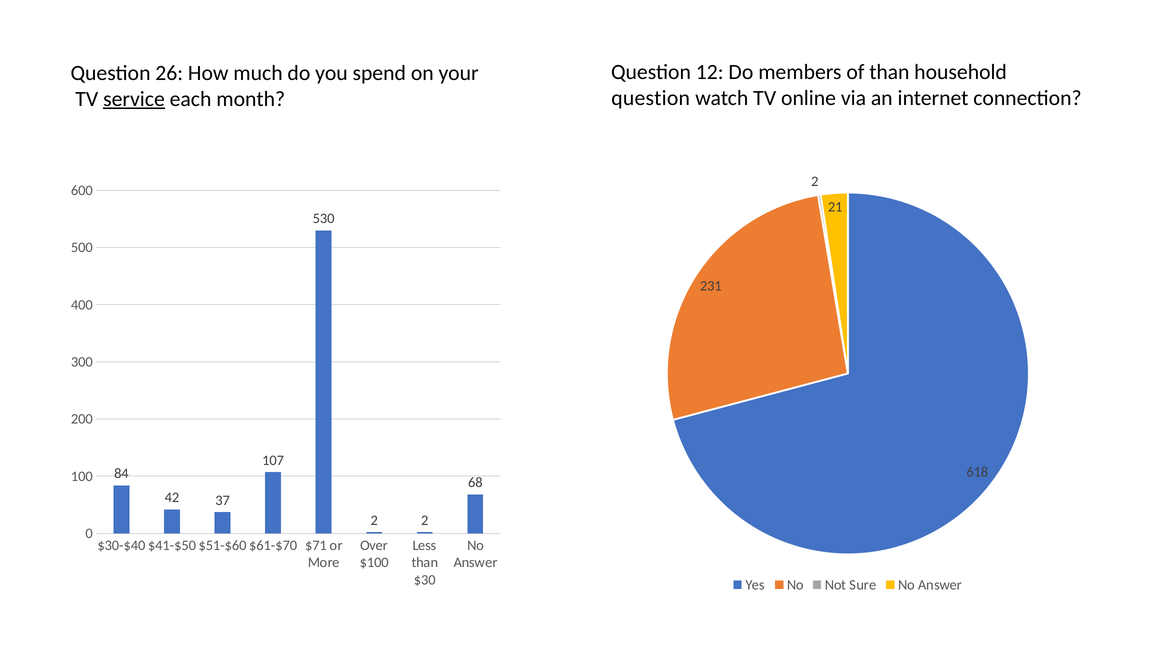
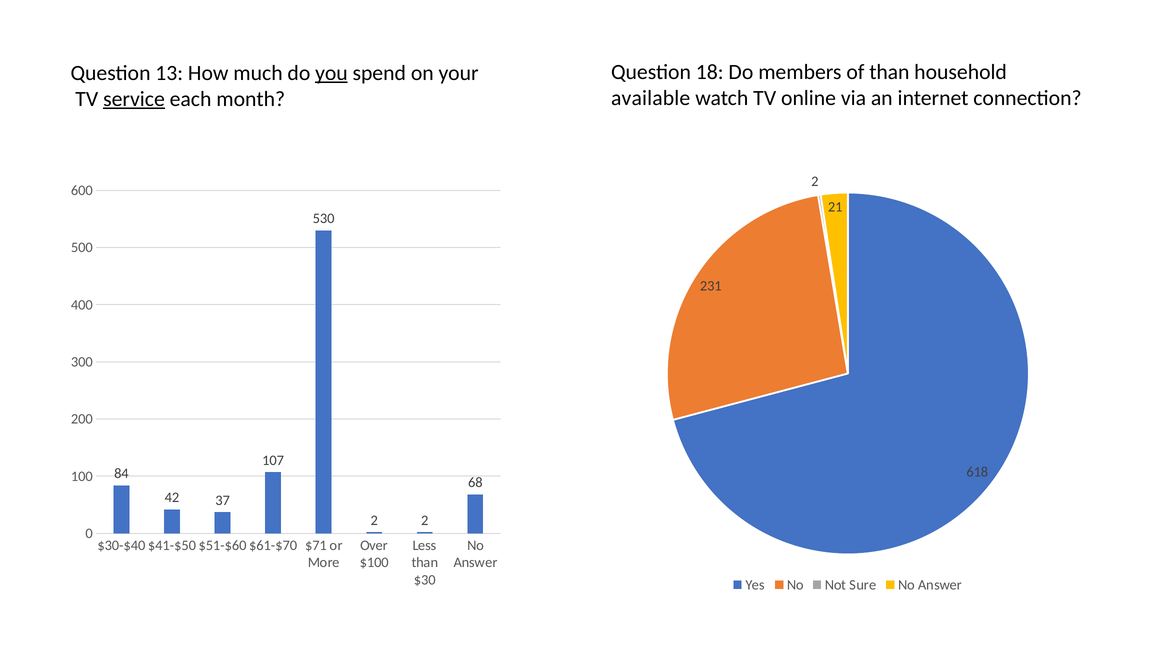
12: 12 -> 18
26: 26 -> 13
you underline: none -> present
question at (651, 98): question -> available
